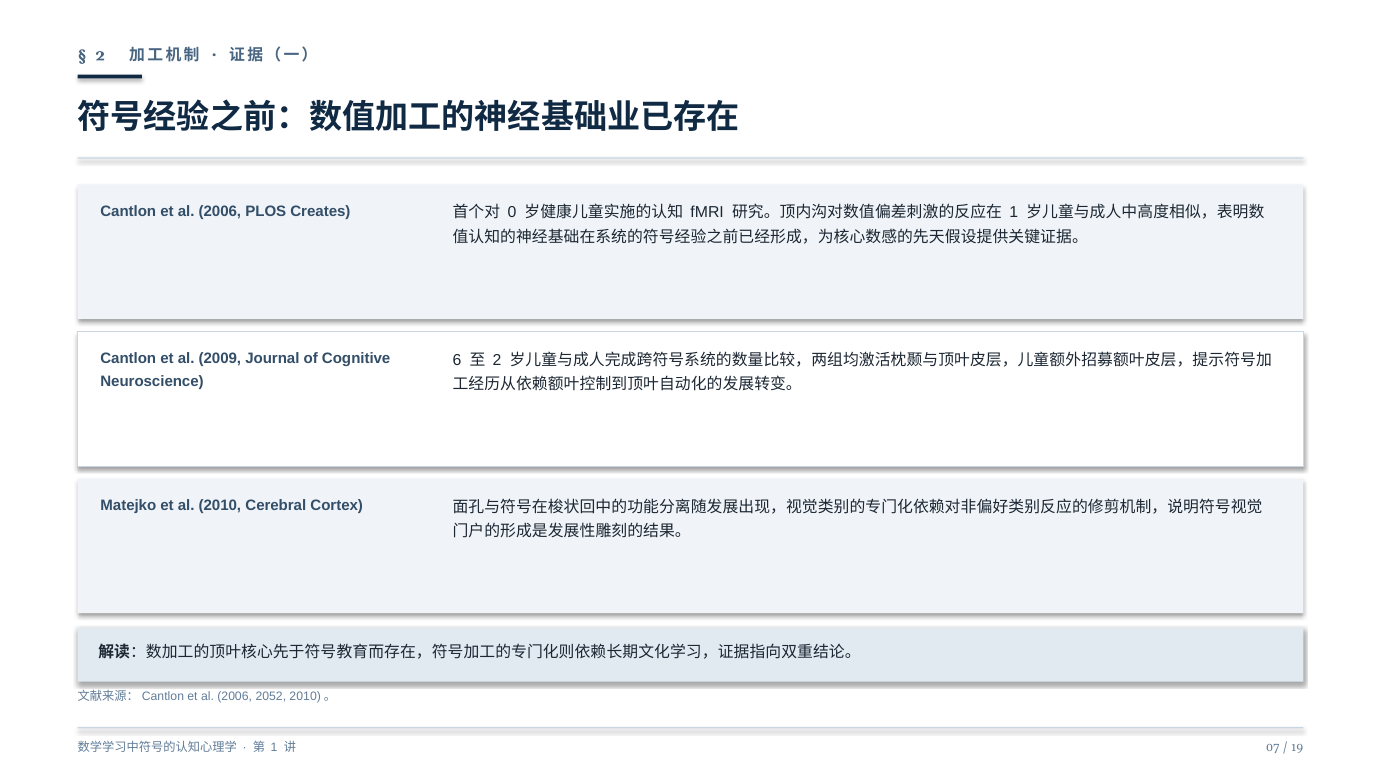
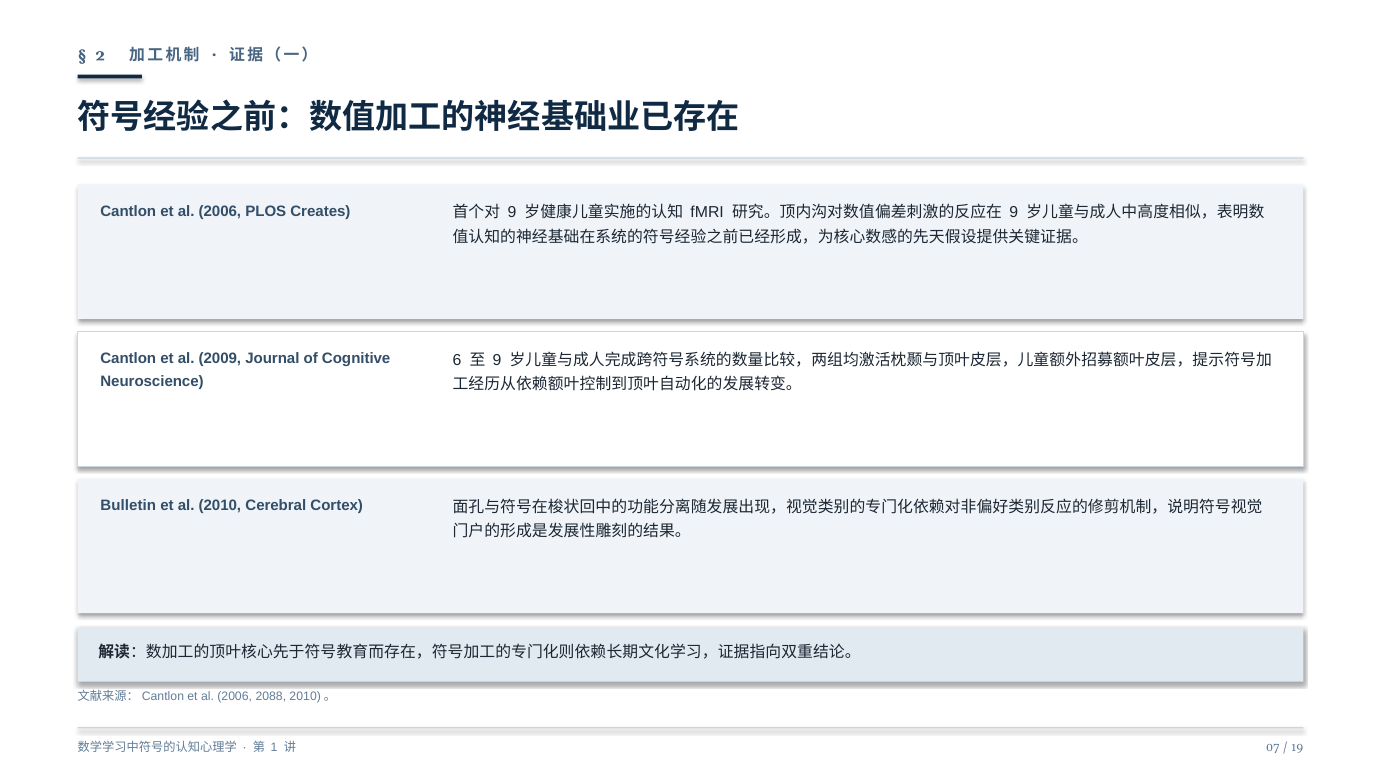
0 at (512, 213): 0 -> 9
1 at (1014, 213): 1 -> 9
2 at (497, 360): 2 -> 9
Matejko: Matejko -> Bulletin
2052: 2052 -> 2088
